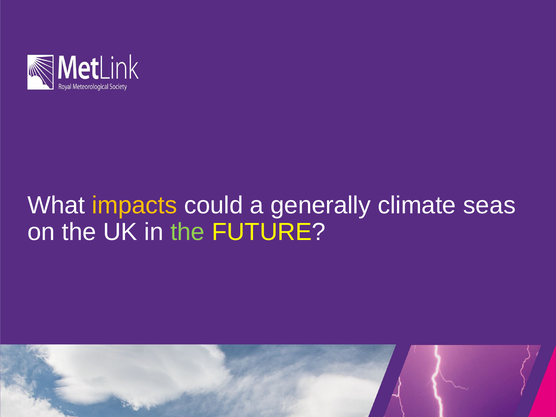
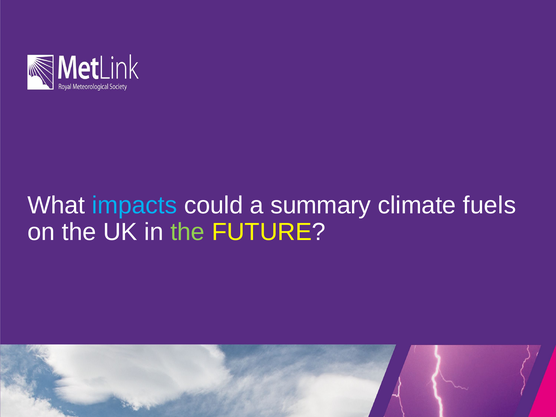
impacts colour: yellow -> light blue
generally: generally -> summary
seas: seas -> fuels
